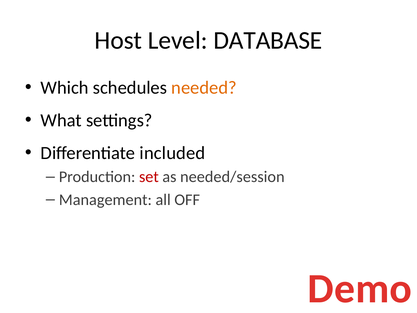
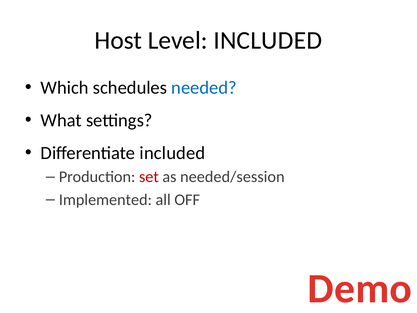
Level DATABASE: DATABASE -> INCLUDED
needed colour: orange -> blue
Management: Management -> Implemented
